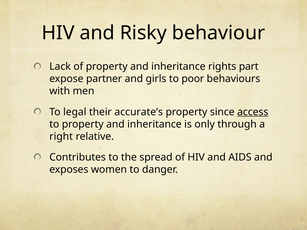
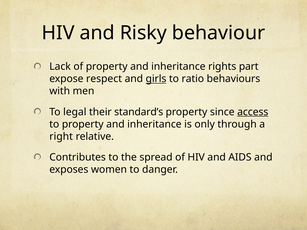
partner: partner -> respect
girls underline: none -> present
poor: poor -> ratio
accurate’s: accurate’s -> standard’s
